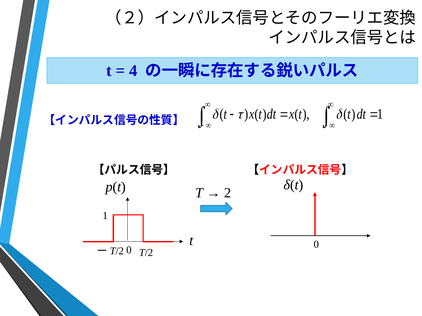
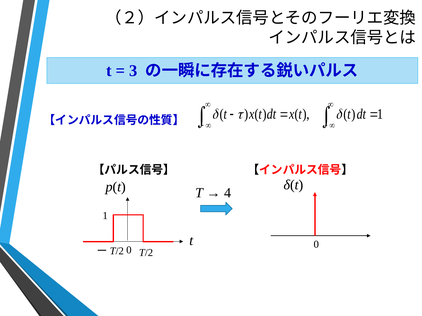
4: 4 -> 3
2: 2 -> 4
